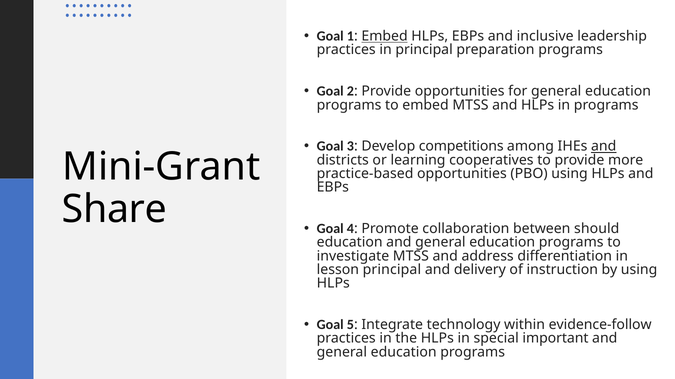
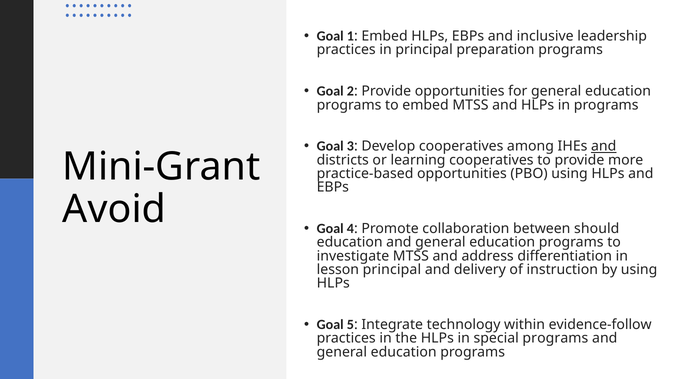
Embed at (385, 36) underline: present -> none
Develop competitions: competitions -> cooperatives
Share: Share -> Avoid
special important: important -> programs
